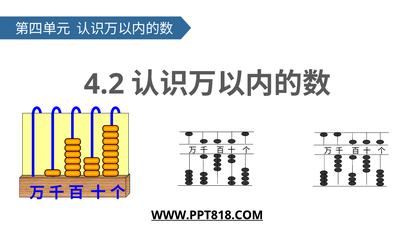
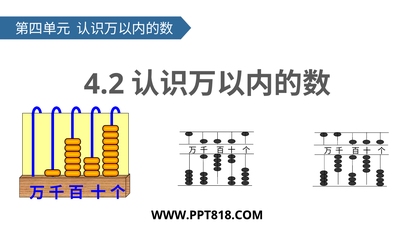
WWW.PPT818.COM underline: present -> none
